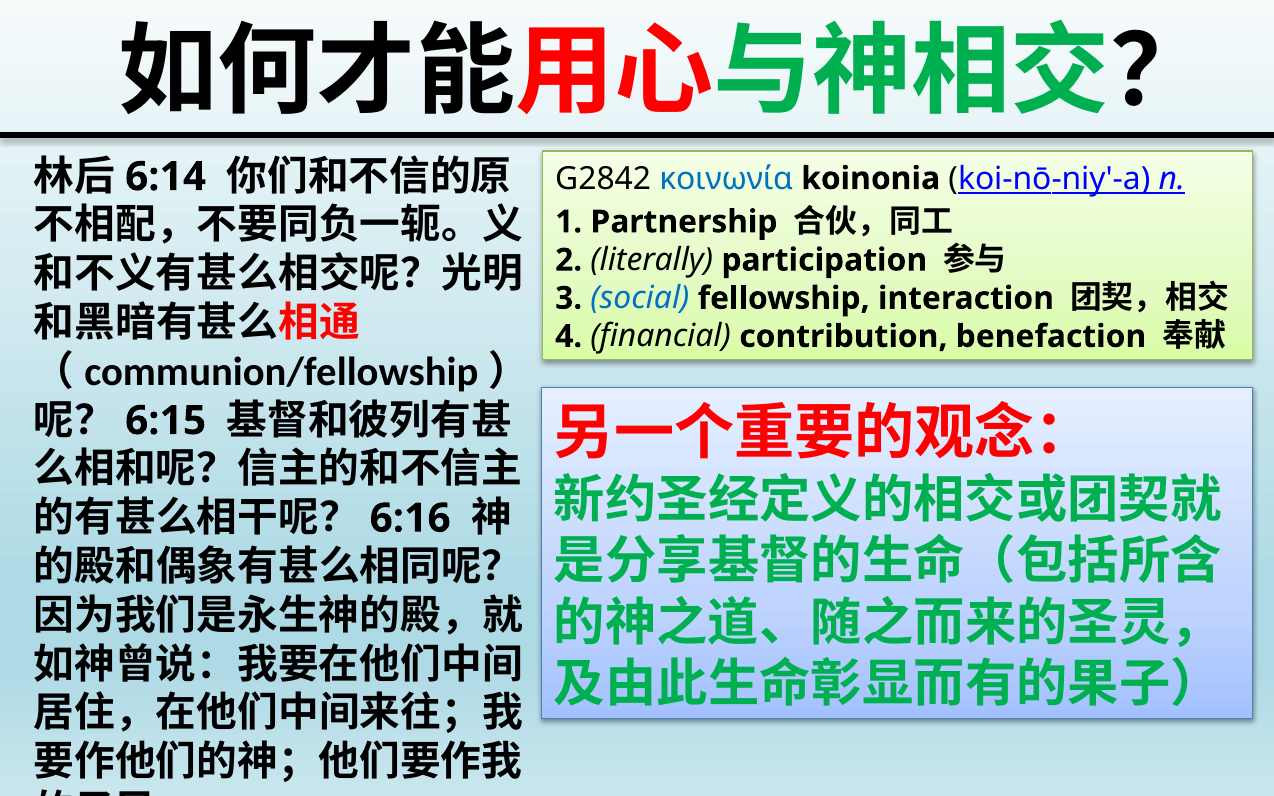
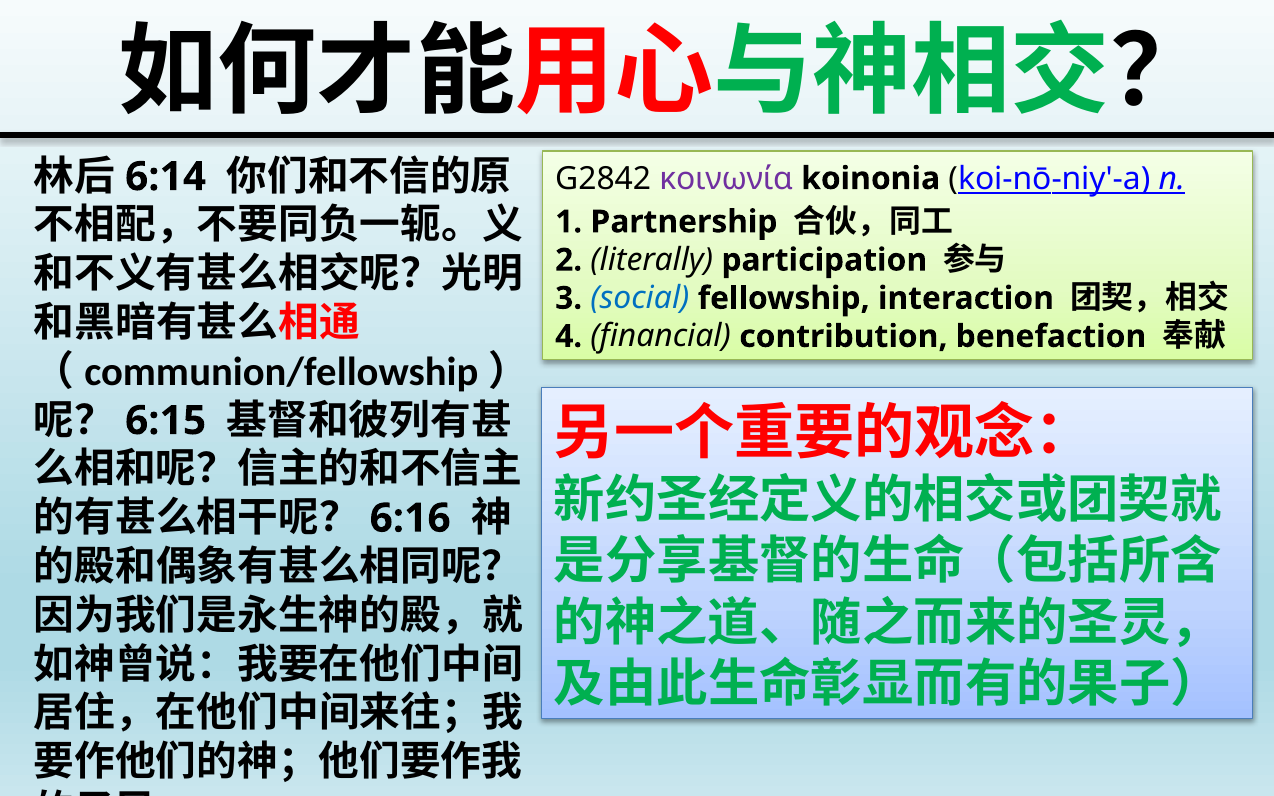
κοινωνία colour: blue -> purple
